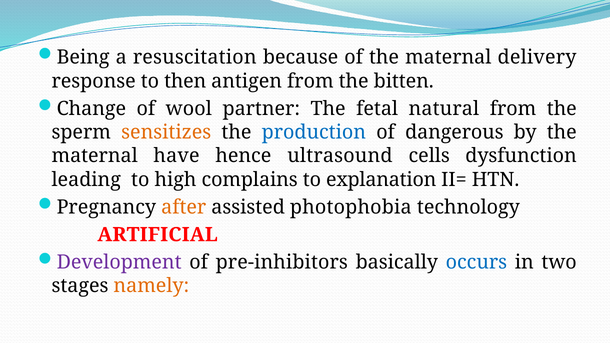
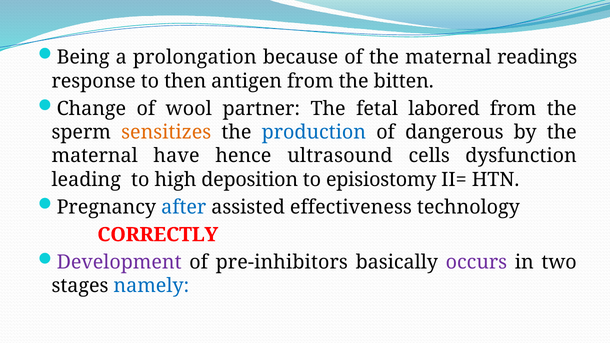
resuscitation: resuscitation -> prolongation
delivery: delivery -> readings
natural: natural -> labored
complains: complains -> deposition
explanation: explanation -> episiostomy
after colour: orange -> blue
photophobia: photophobia -> effectiveness
ARTIFICIAL: ARTIFICIAL -> CORRECTLY
occurs colour: blue -> purple
namely colour: orange -> blue
